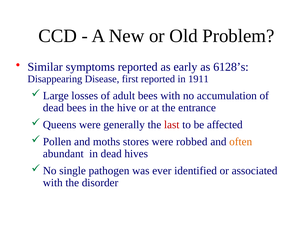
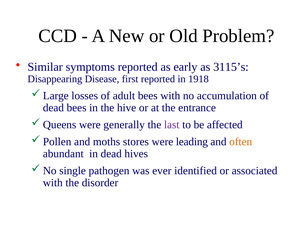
6128’s: 6128’s -> 3115’s
1911: 1911 -> 1918
last colour: red -> purple
robbed: robbed -> leading
